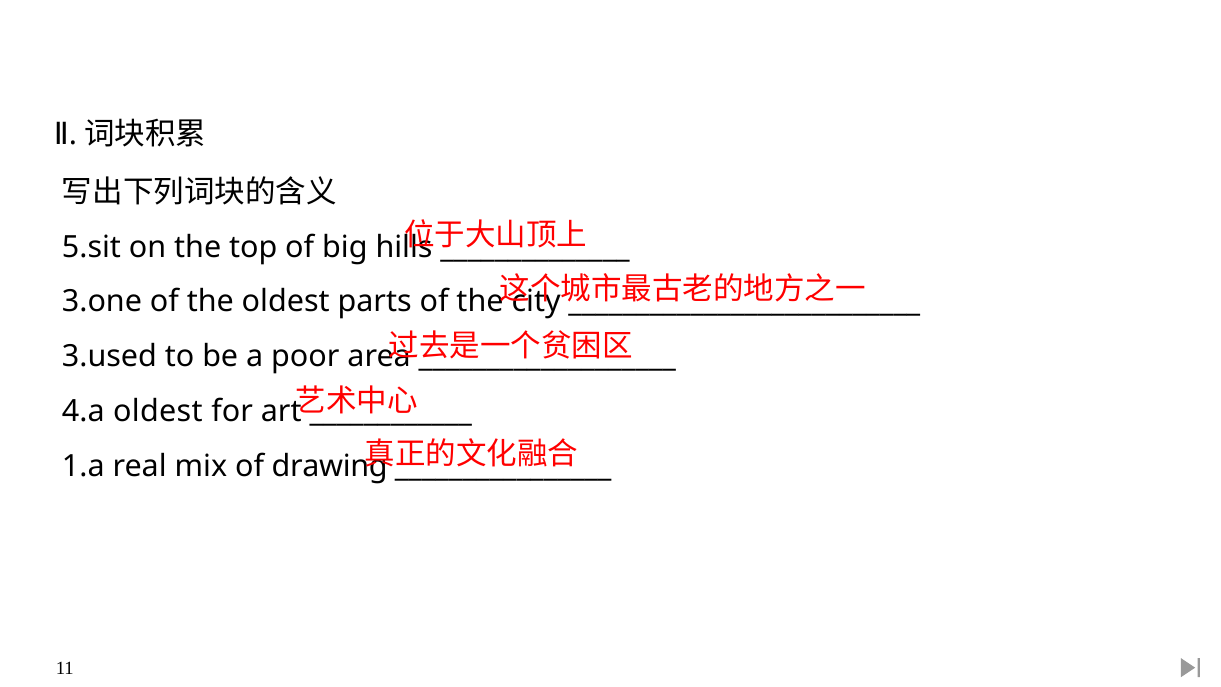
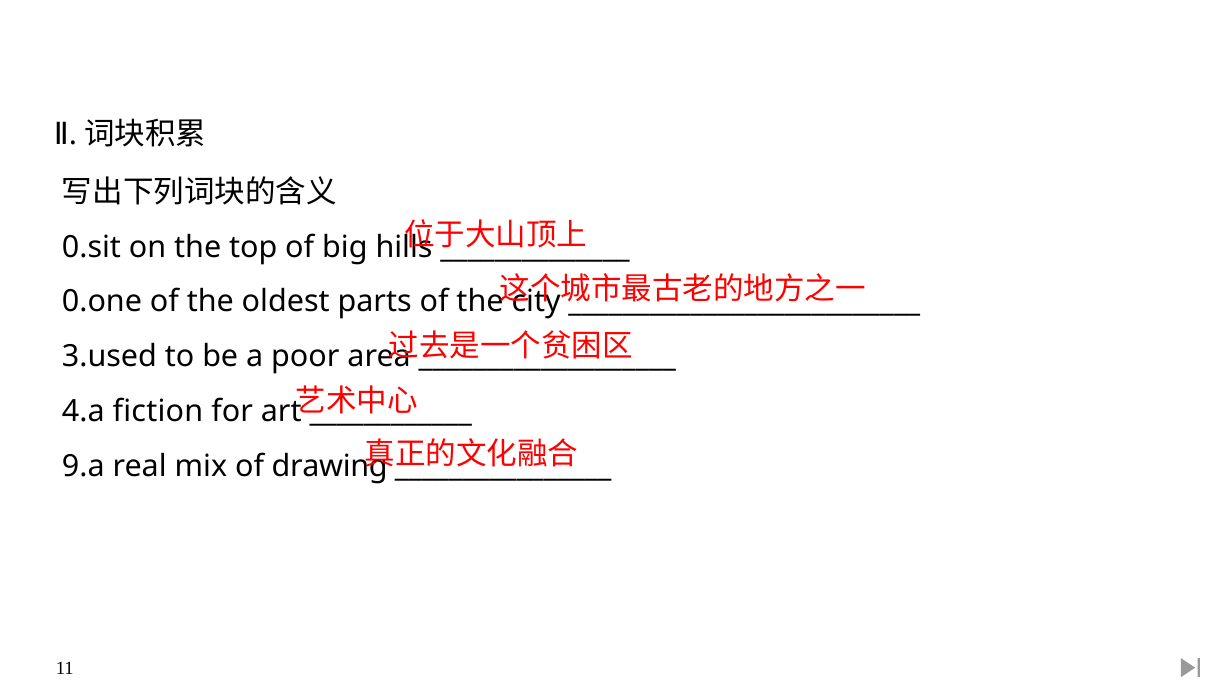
5.sit: 5.sit -> 0.sit
3.one: 3.one -> 0.one
4.a oldest: oldest -> fiction
1.a: 1.a -> 9.a
